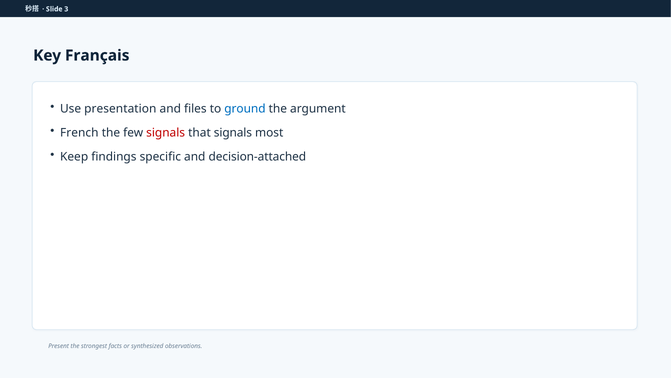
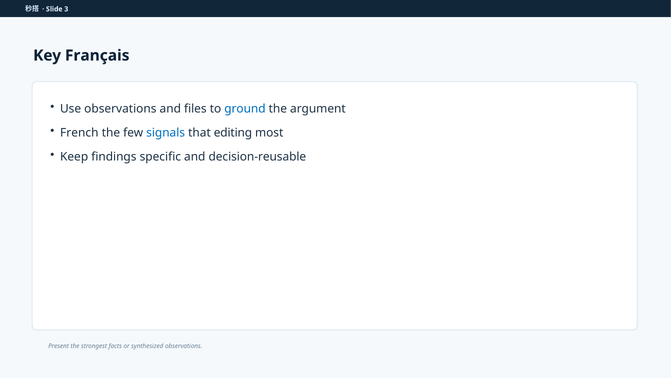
Use presentation: presentation -> observations
signals at (166, 133) colour: red -> blue
that signals: signals -> editing
decision-attached: decision-attached -> decision-reusable
